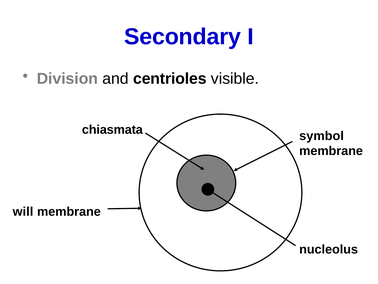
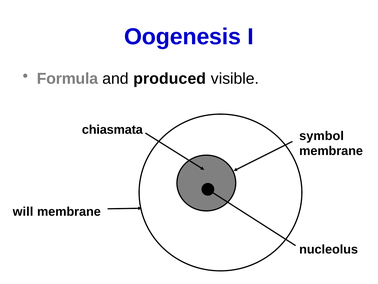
Secondary: Secondary -> Oogenesis
Division: Division -> Formula
centrioles: centrioles -> produced
